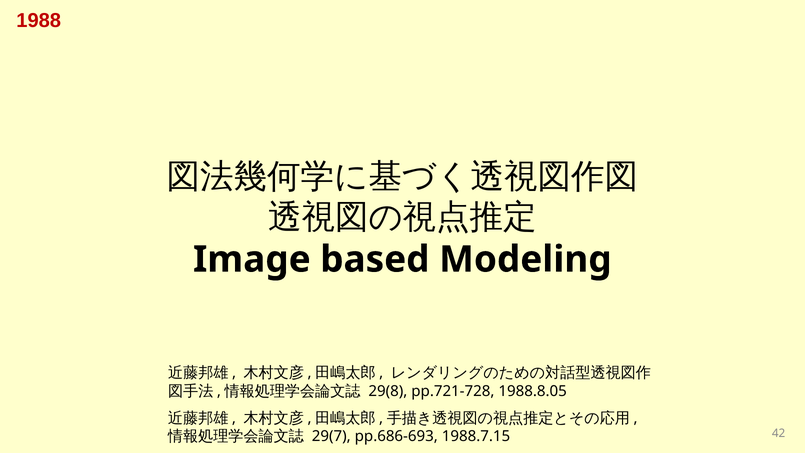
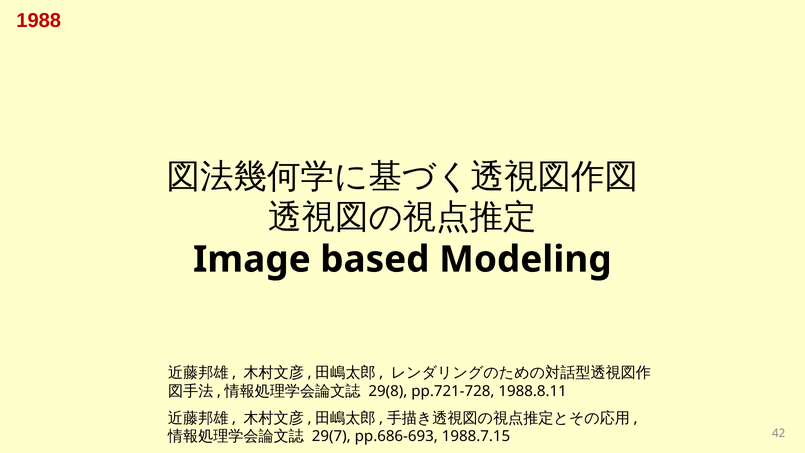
1988.8.05: 1988.8.05 -> 1988.8.11
